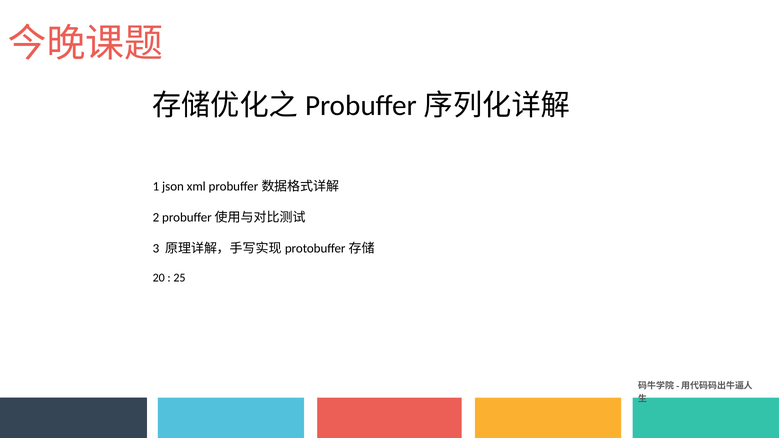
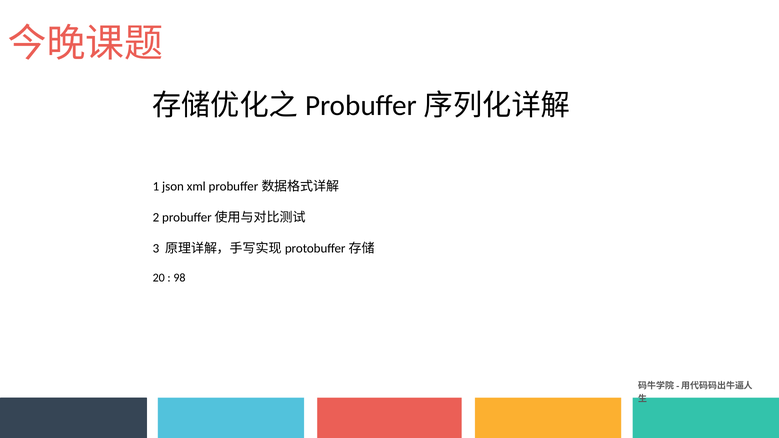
25: 25 -> 98
